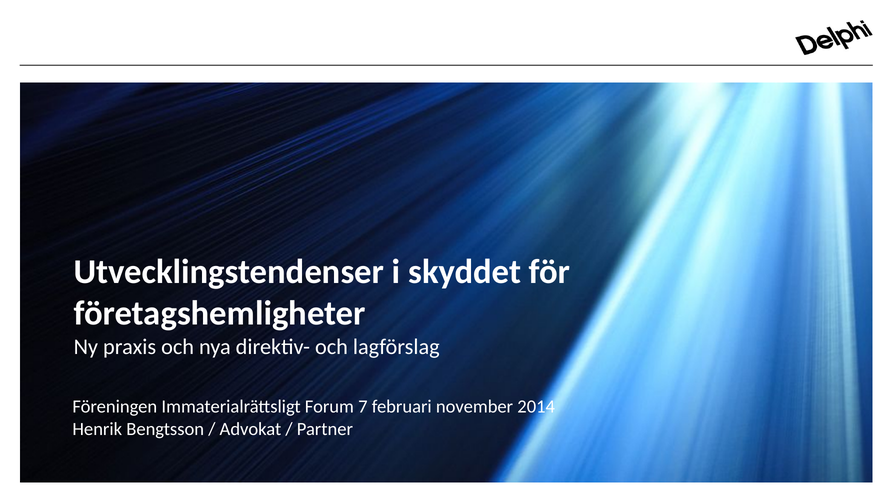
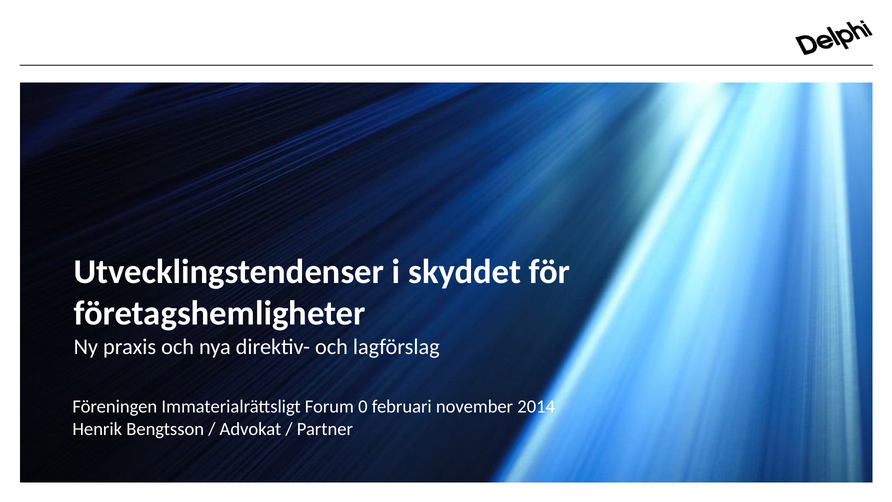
7: 7 -> 0
